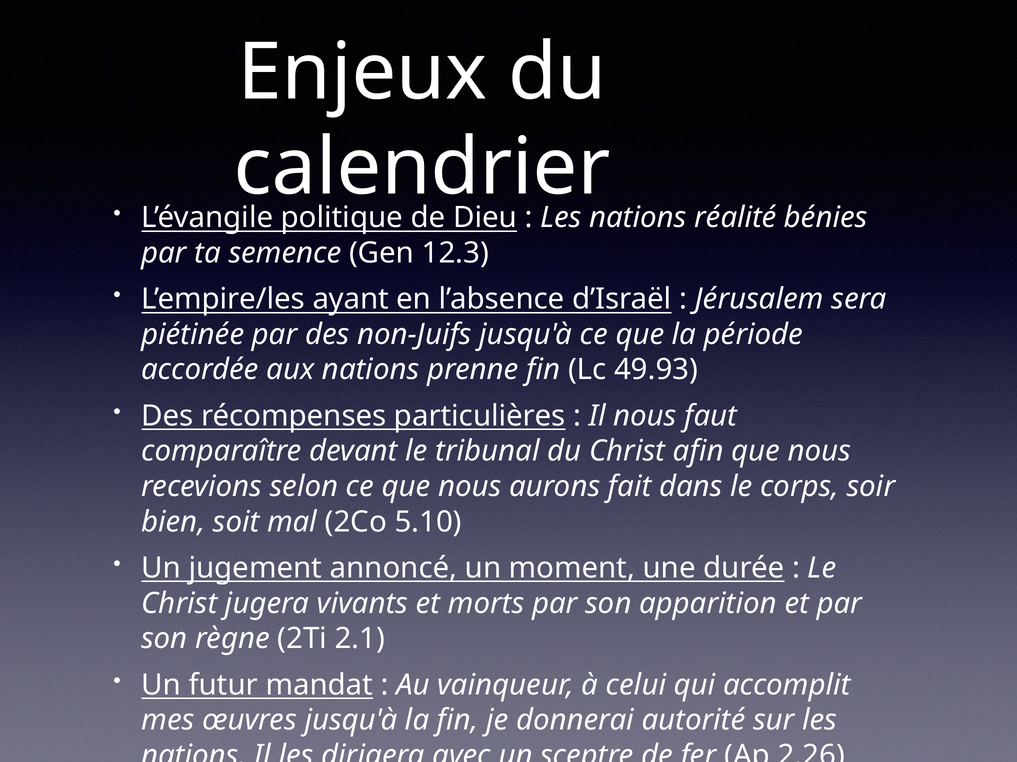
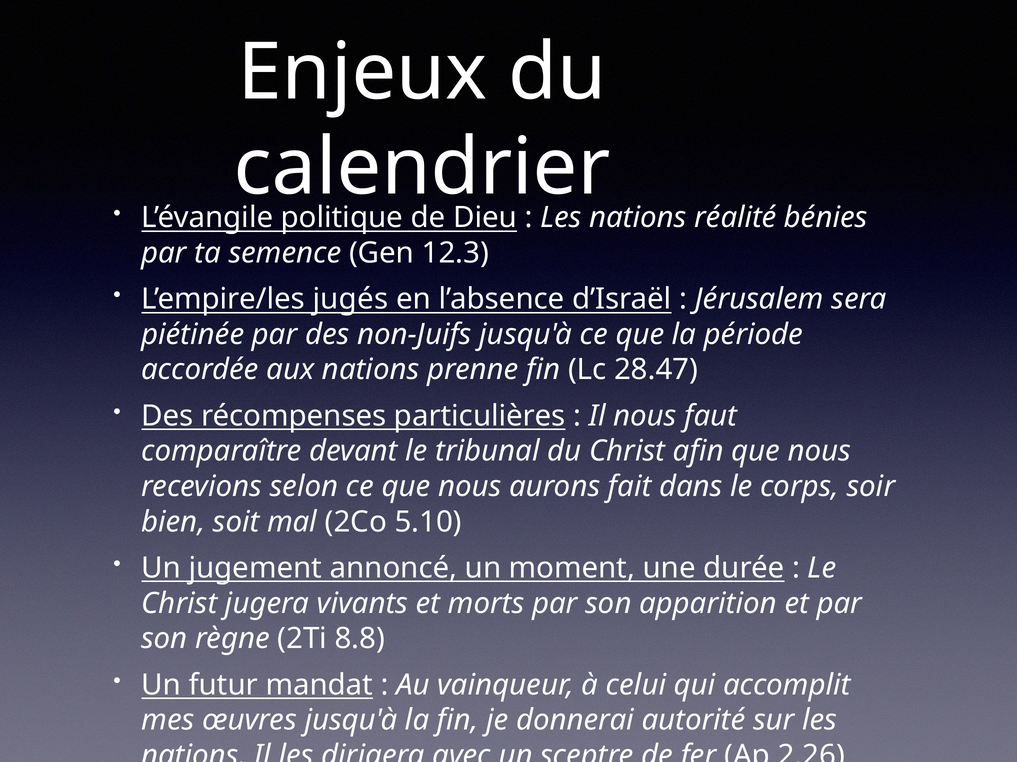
ayant: ayant -> jugés
49.93: 49.93 -> 28.47
2.1: 2.1 -> 8.8
